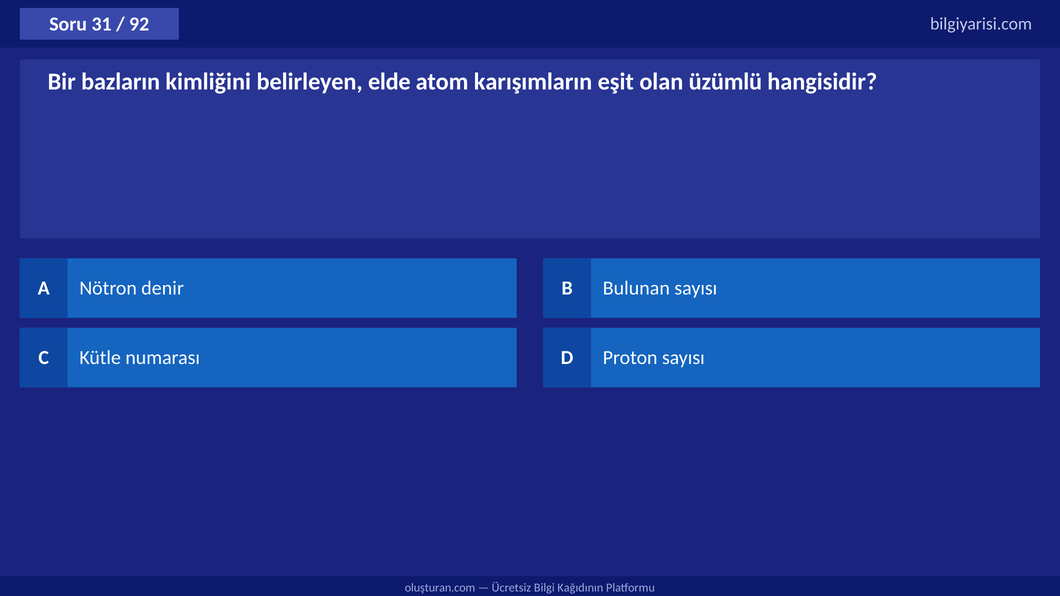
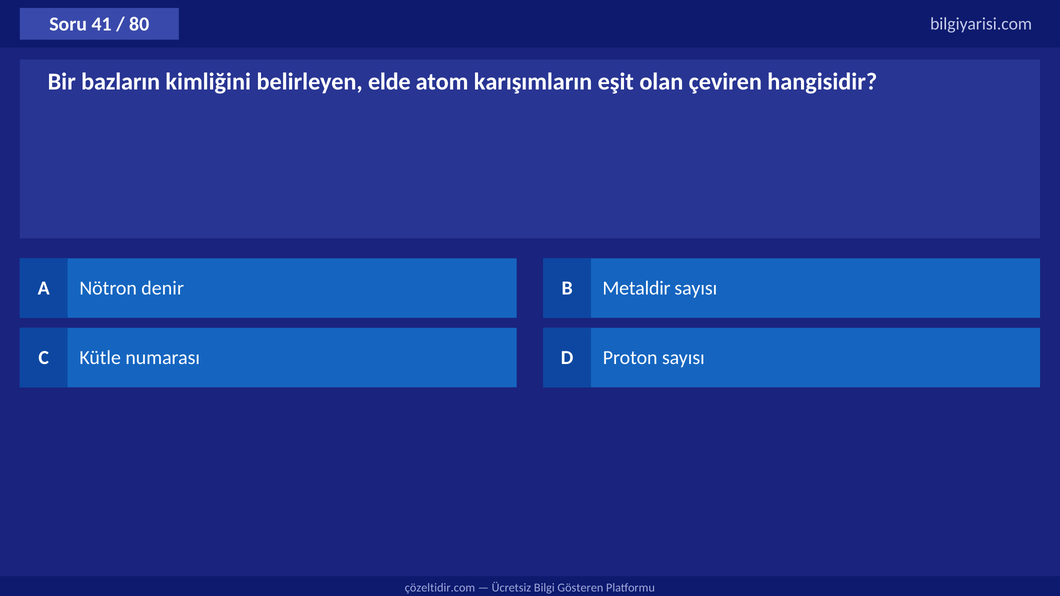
31: 31 -> 41
92: 92 -> 80
üzümlü: üzümlü -> çeviren
Bulunan: Bulunan -> Metaldir
oluşturan.com: oluşturan.com -> çözeltidir.com
Kağıdının: Kağıdının -> Gösteren
